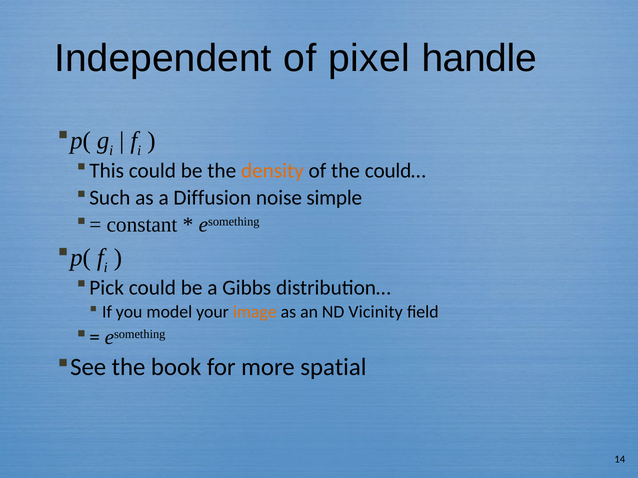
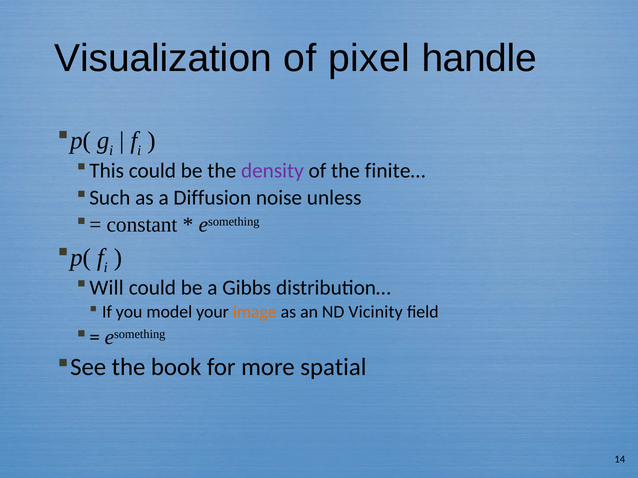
Independent: Independent -> Visualization
density colour: orange -> purple
could…: could… -> finite…
simple: simple -> unless
Pick: Pick -> Will
